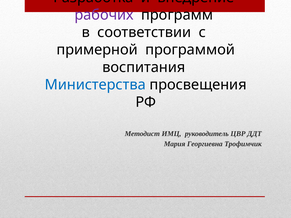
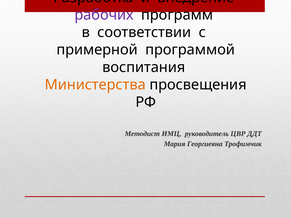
Министерства colour: blue -> orange
